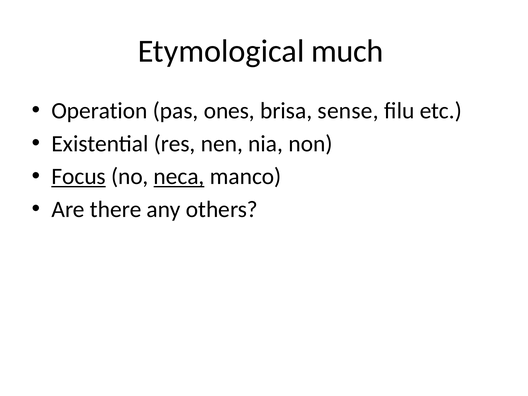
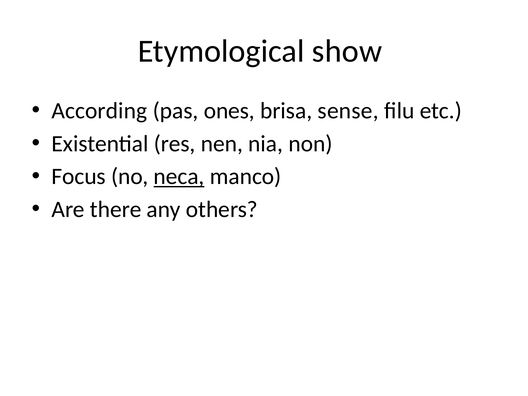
much: much -> show
Operation: Operation -> According
Focus underline: present -> none
